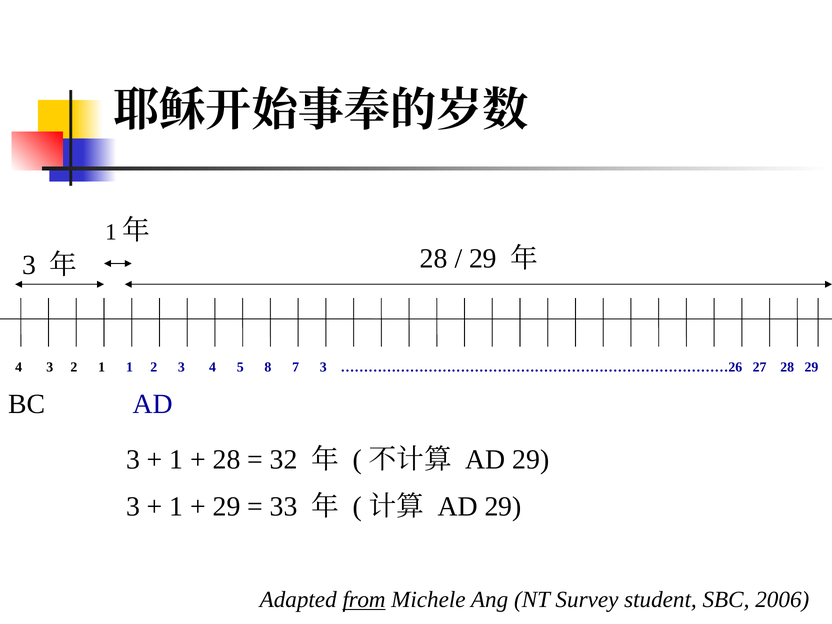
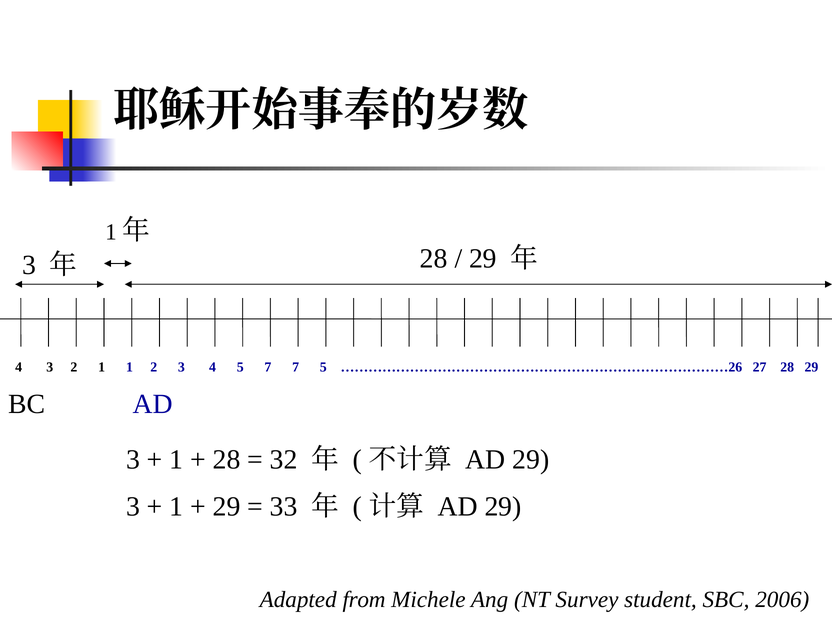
5 8: 8 -> 7
7 3: 3 -> 5
from underline: present -> none
